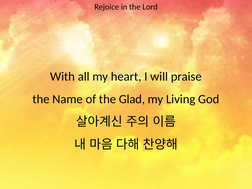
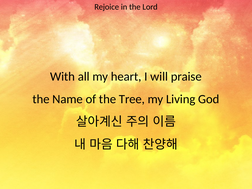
Glad: Glad -> Tree
